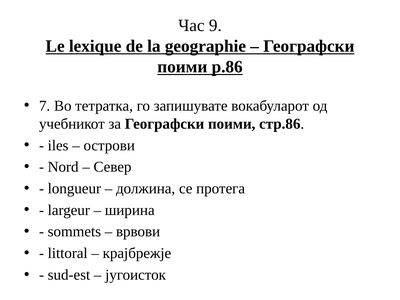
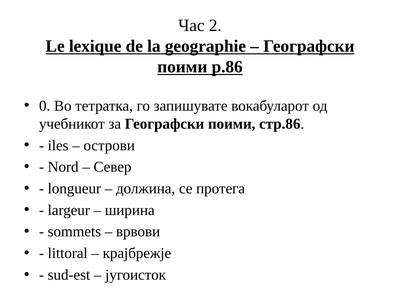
9: 9 -> 2
7: 7 -> 0
